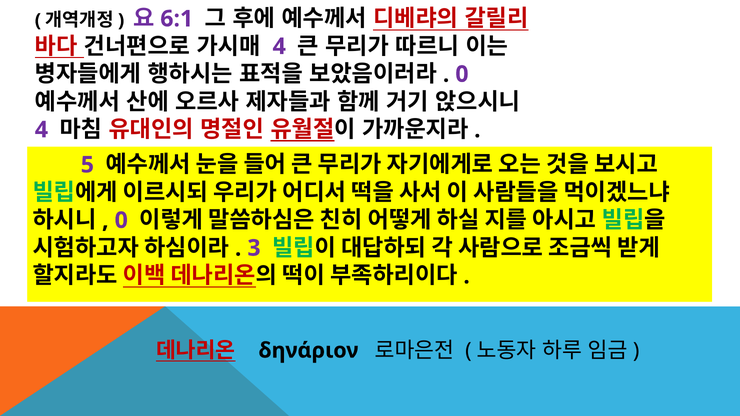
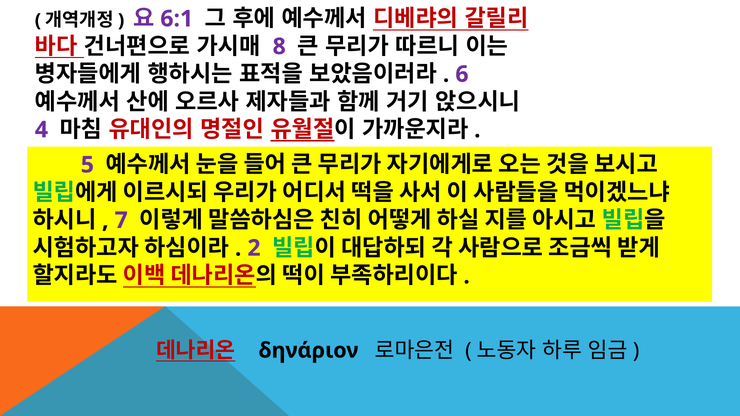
4 at (279, 47): 4 -> 8
0 at (462, 74): 0 -> 6
0 at (121, 221): 0 -> 7
3: 3 -> 2
